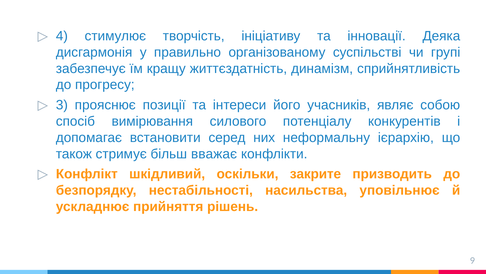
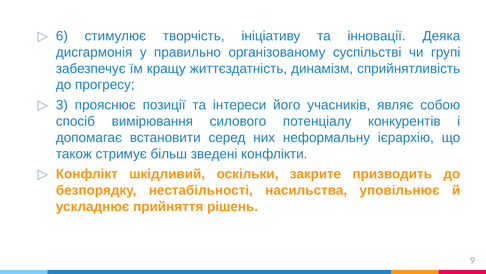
4: 4 -> 6
вважає: вважає -> зведені
